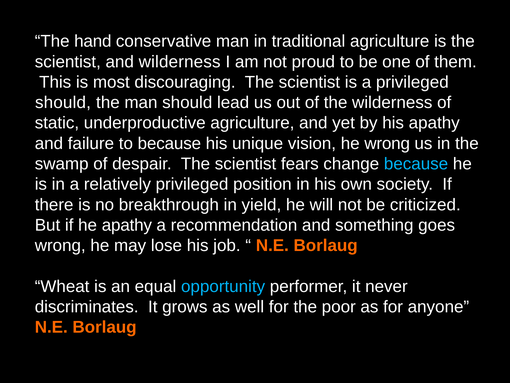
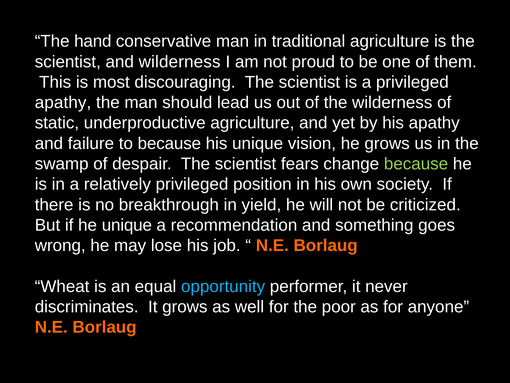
should at (63, 102): should -> apathy
he wrong: wrong -> grows
because at (416, 164) colour: light blue -> light green
he apathy: apathy -> unique
